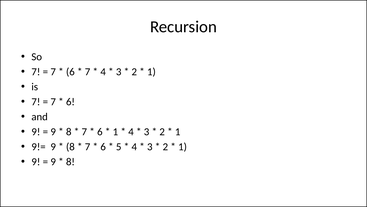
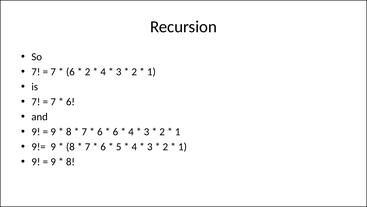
7 at (88, 72): 7 -> 2
1 at (115, 132): 1 -> 6
